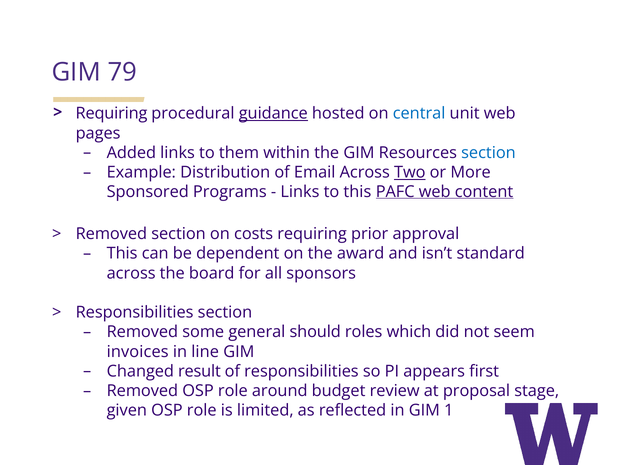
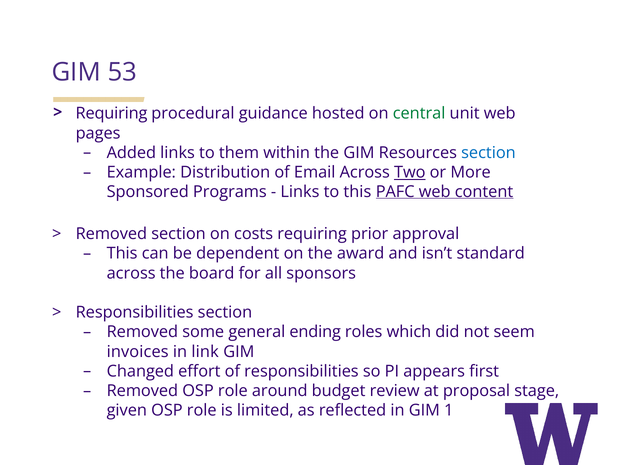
79: 79 -> 53
guidance underline: present -> none
central colour: blue -> green
should: should -> ending
line: line -> link
result: result -> effort
